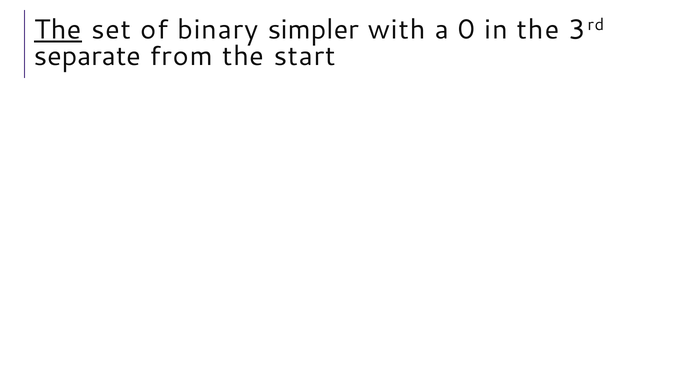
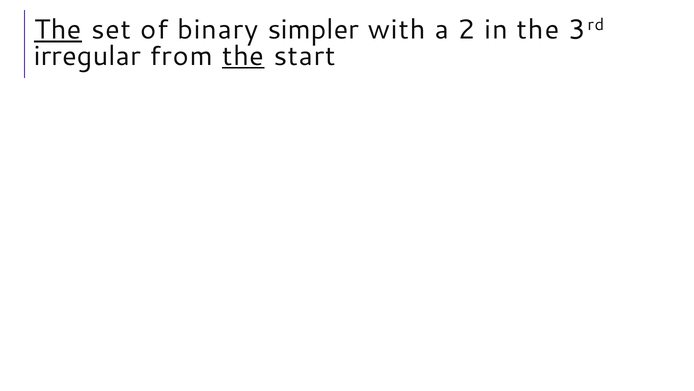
0: 0 -> 2
separate: separate -> irregular
the at (243, 56) underline: none -> present
